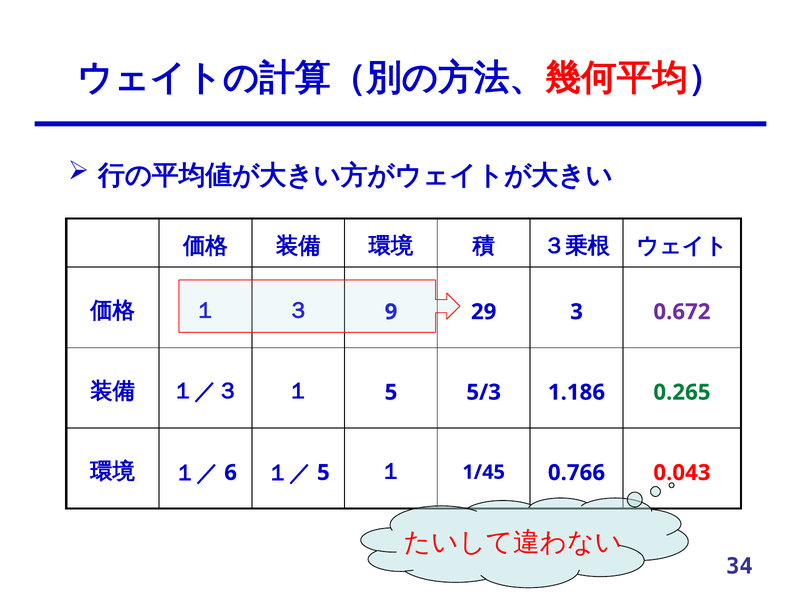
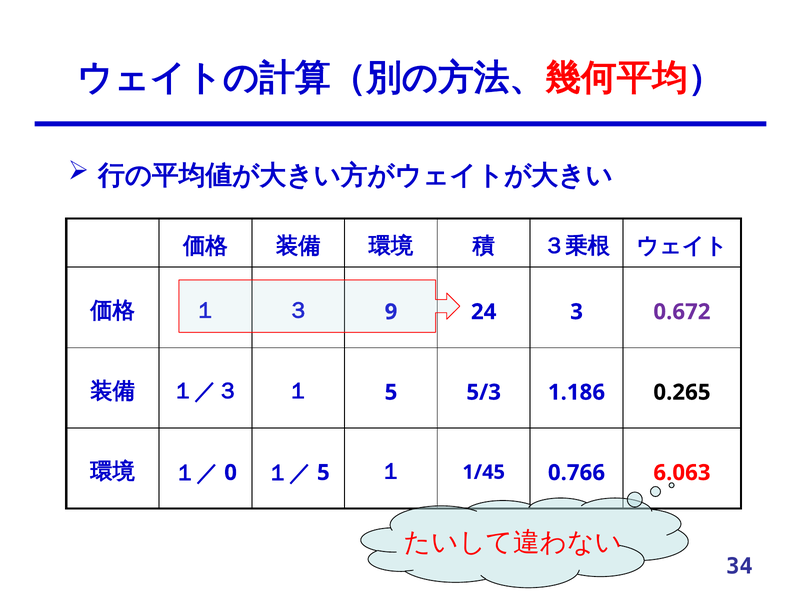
29: 29 -> 24
0.265 colour: green -> black
6: 6 -> 0
0.043: 0.043 -> 6.063
